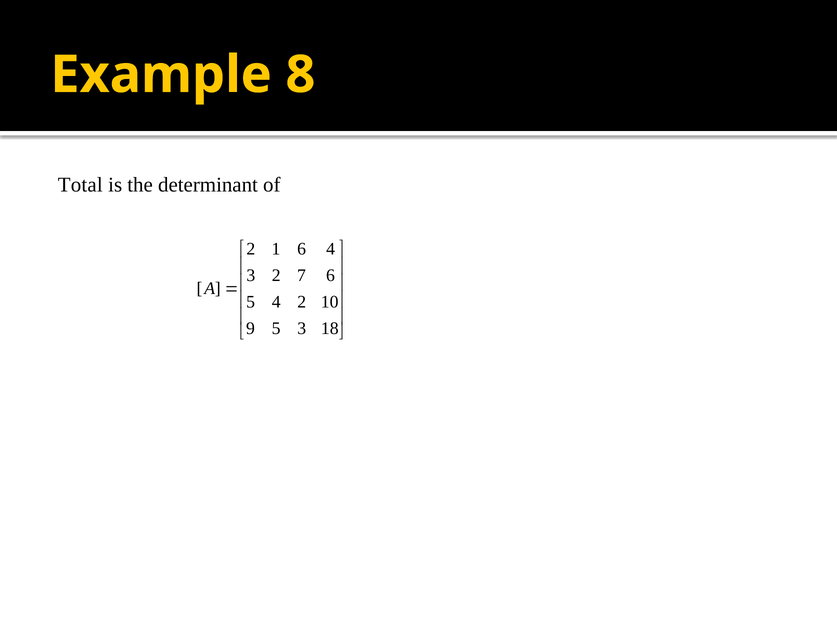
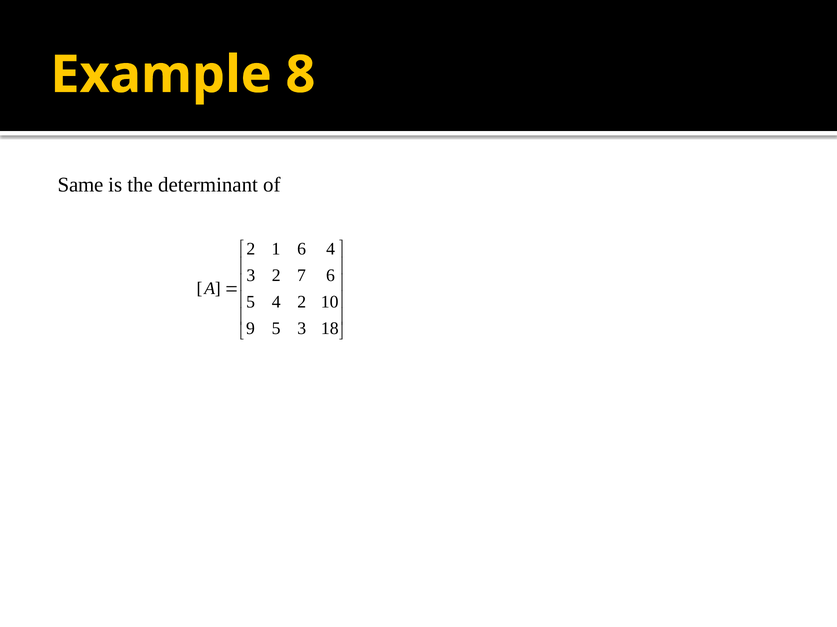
Total: Total -> Same
